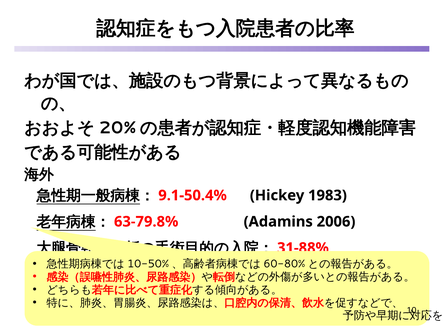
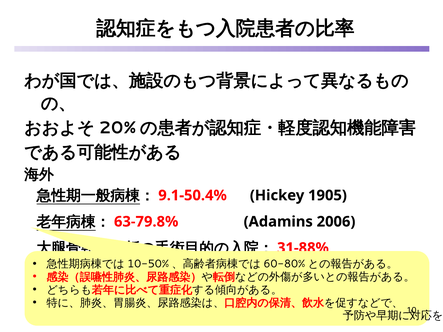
1983: 1983 -> 1905
